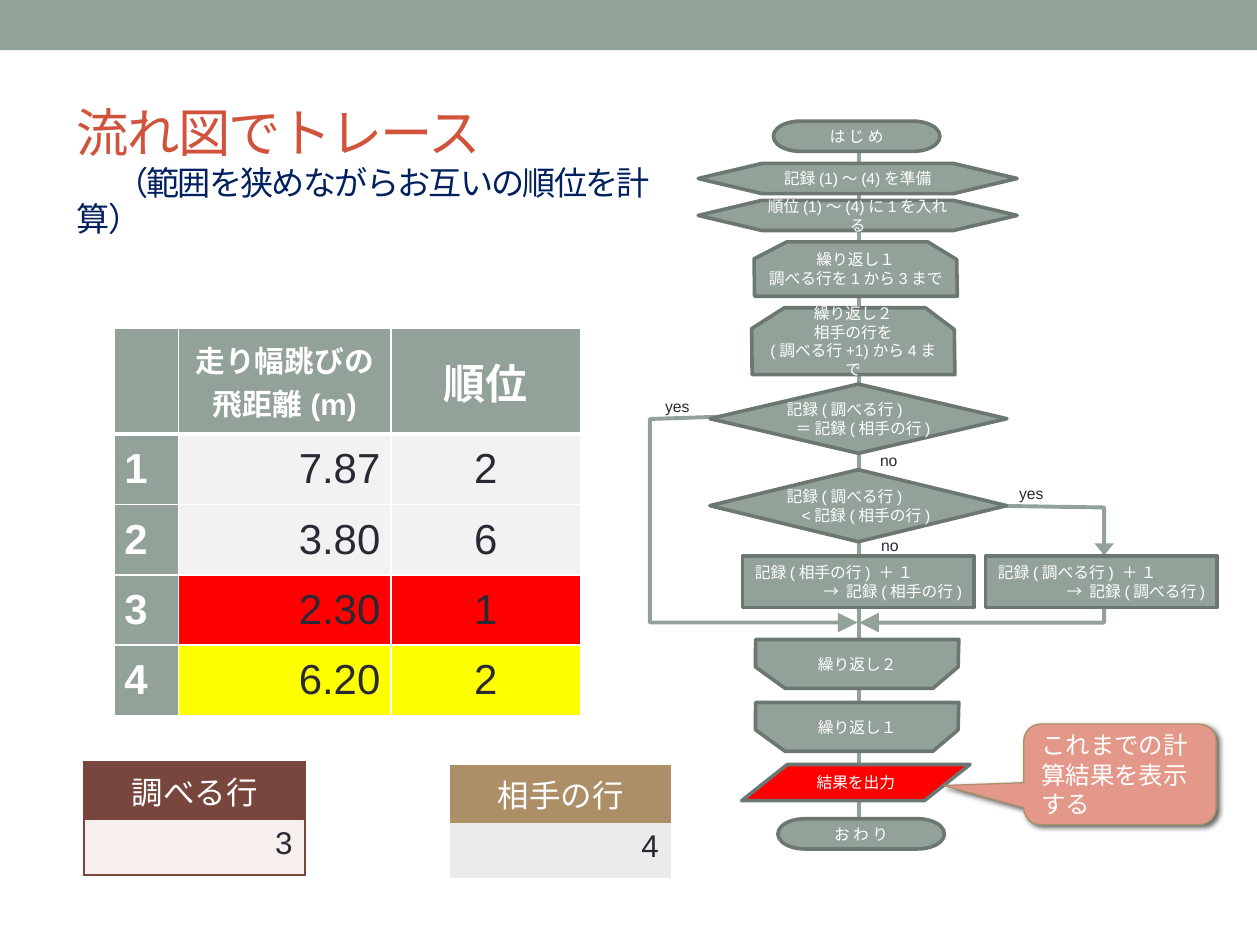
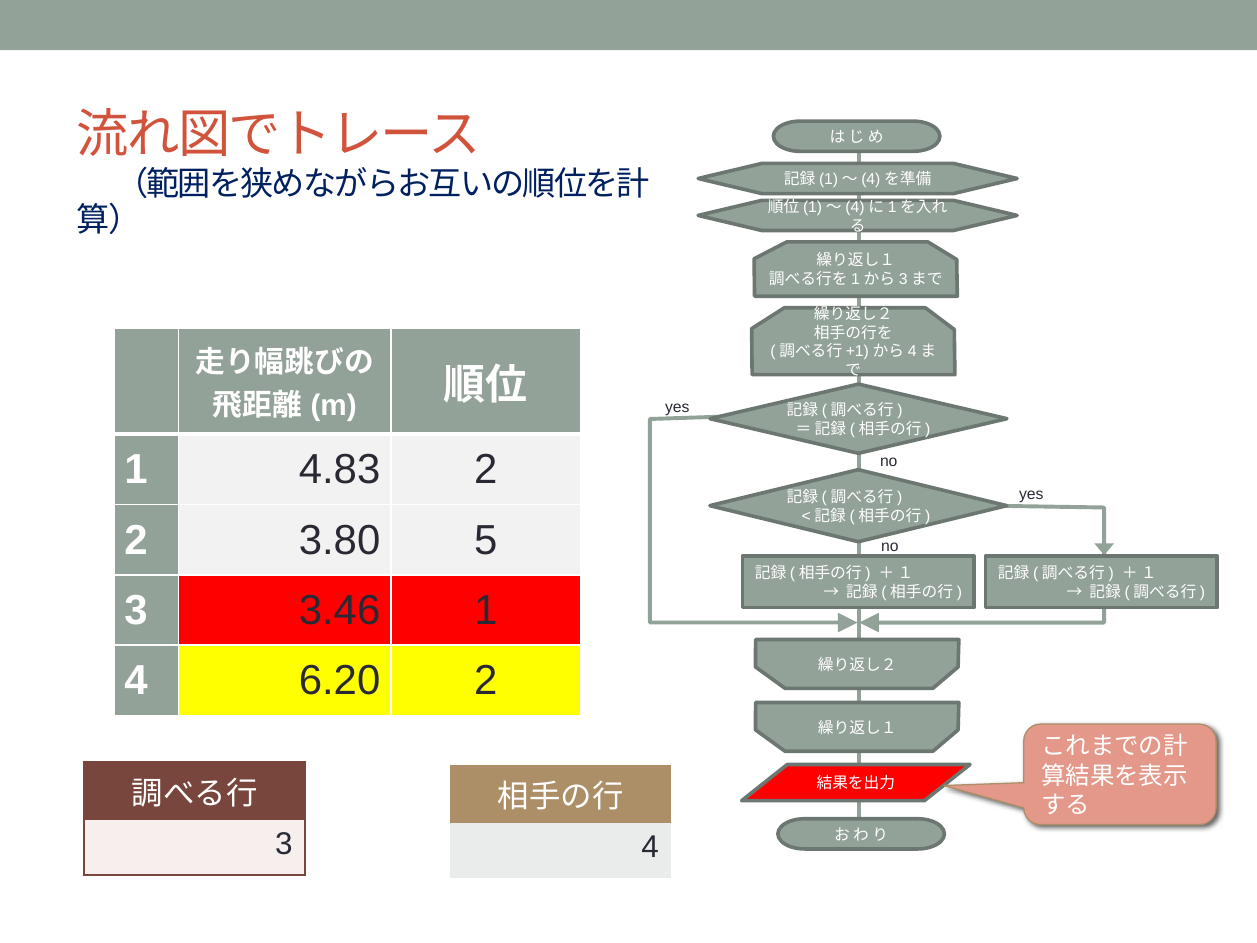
7.87: 7.87 -> 4.83
6: 6 -> 5
2.30: 2.30 -> 3.46
